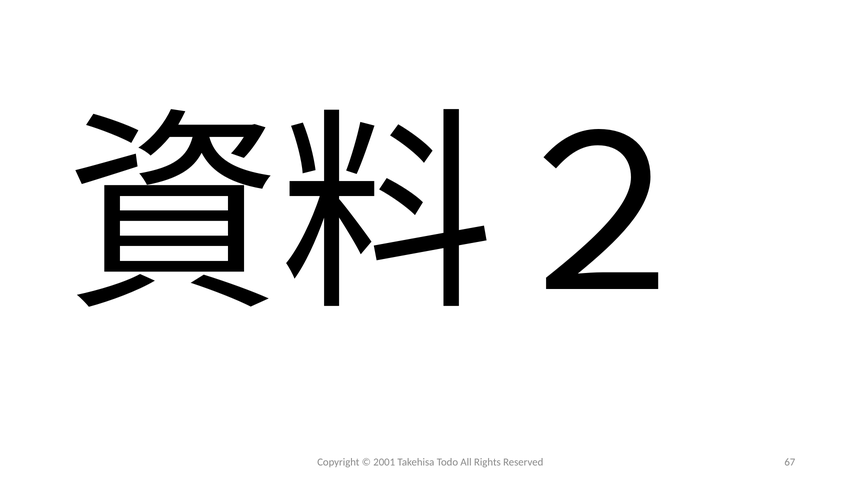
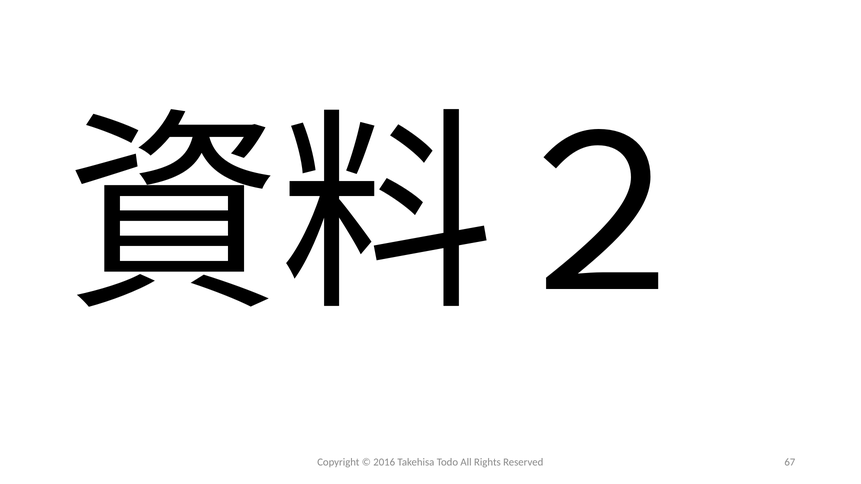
2001: 2001 -> 2016
